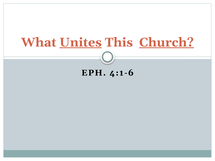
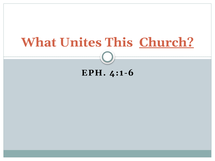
Unites underline: present -> none
